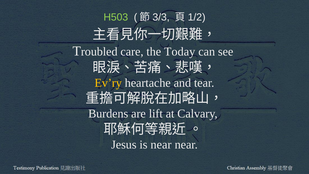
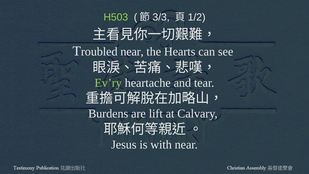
care at (132, 51): care -> near
Today: Today -> Hearts
Ev’ry colour: yellow -> light green
is near: near -> with
